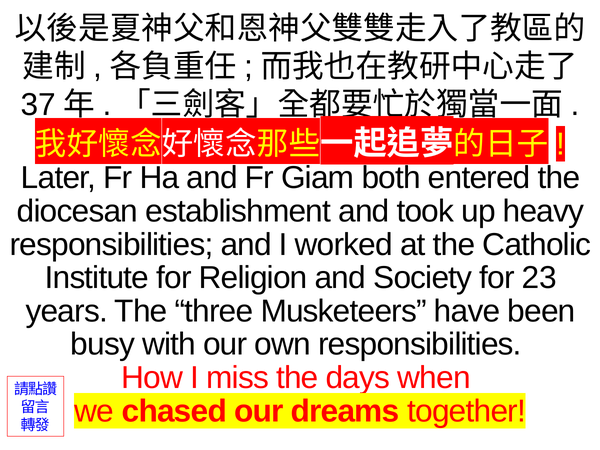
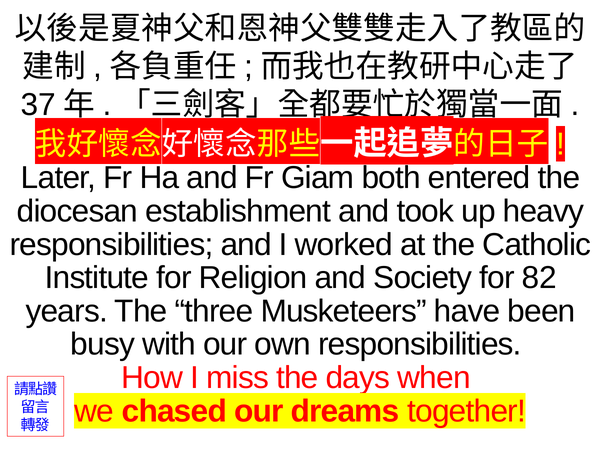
23: 23 -> 82
